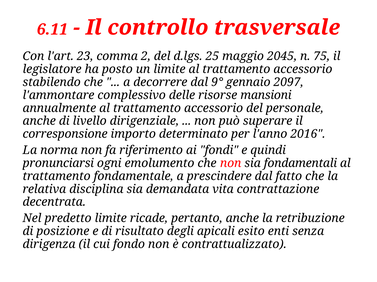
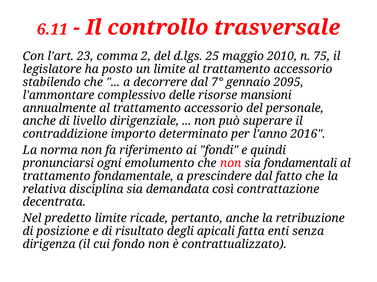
2045: 2045 -> 2010
9°: 9° -> 7°
2097: 2097 -> 2095
corresponsione: corresponsione -> contraddizione
vita: vita -> così
esito: esito -> fatta
